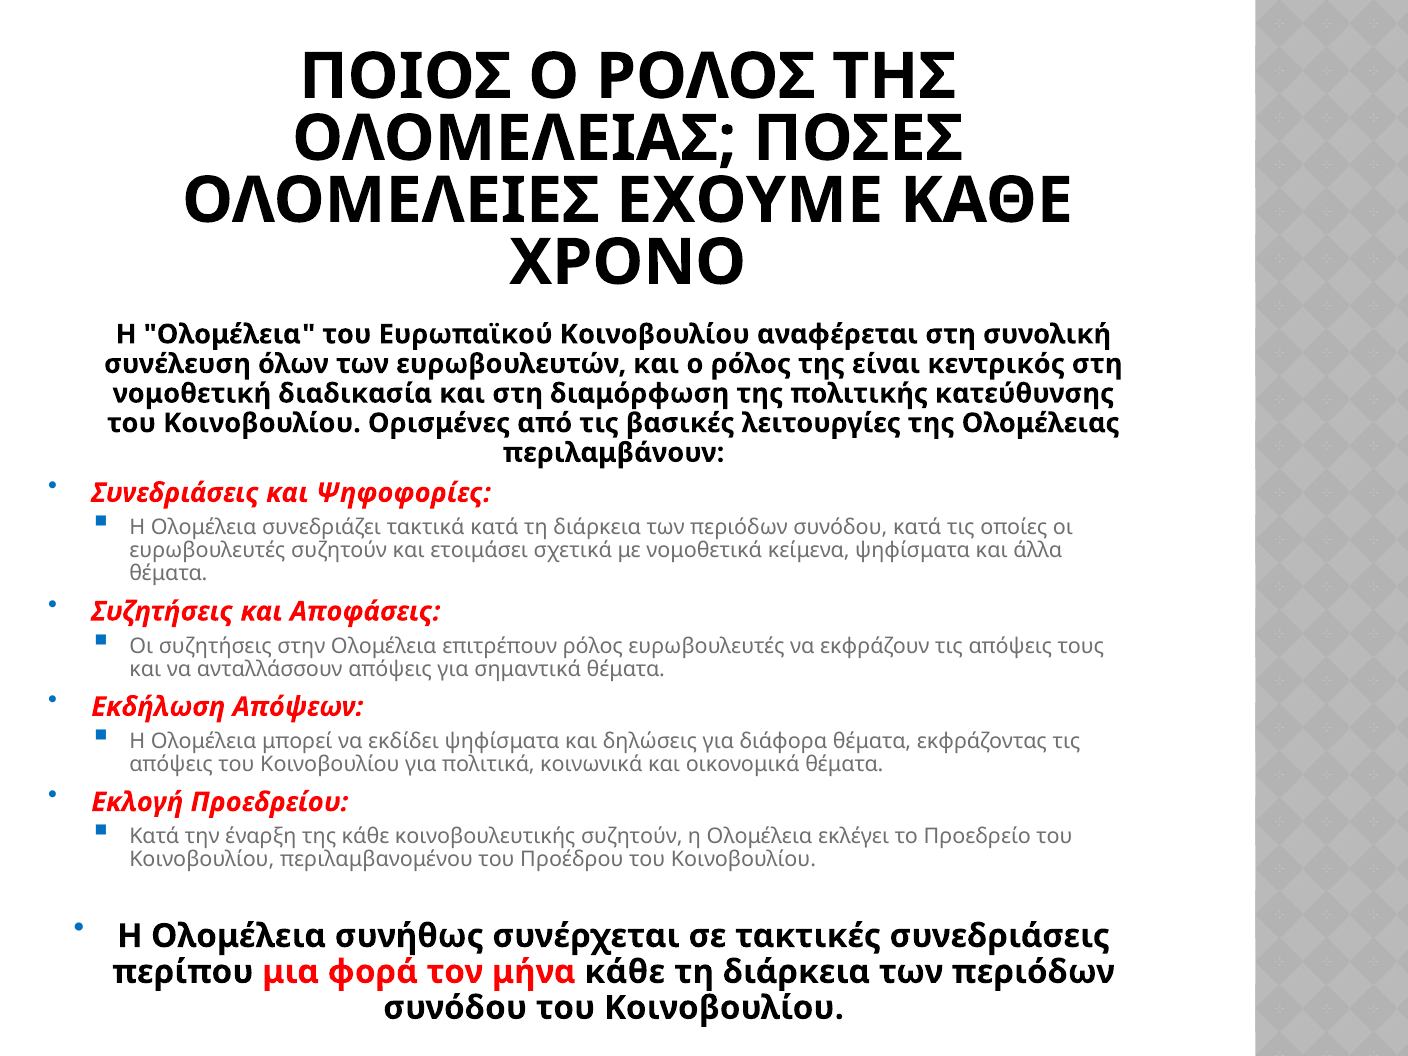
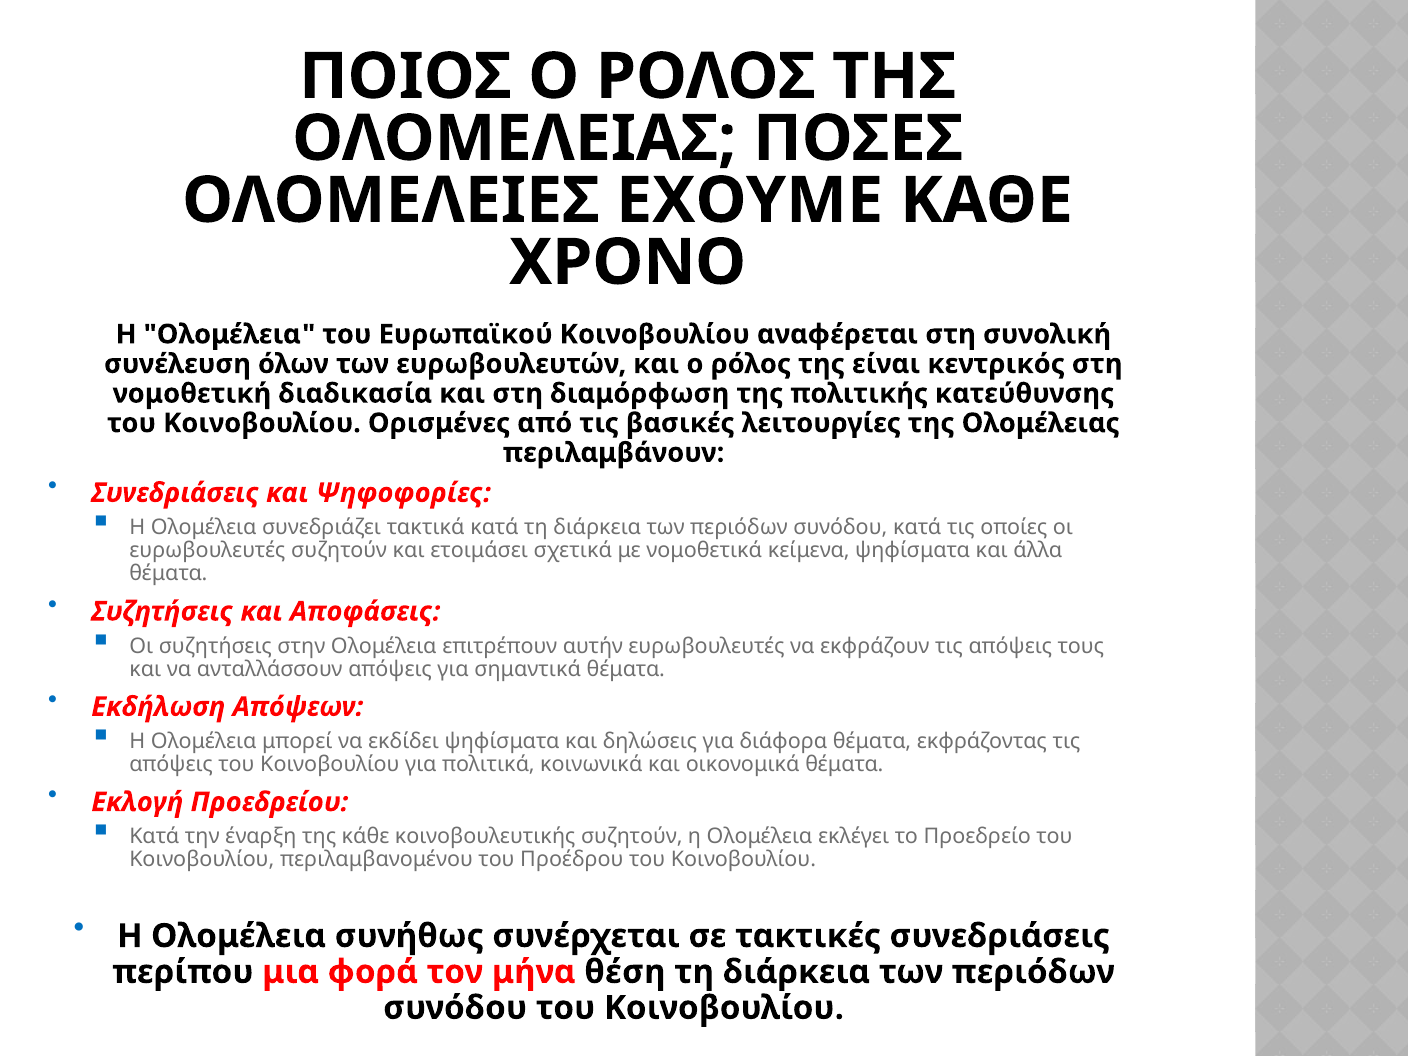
επιτρέπουν ρόλος: ρόλος -> αυτήν
μήνα κάθε: κάθε -> θέση
